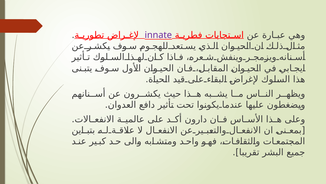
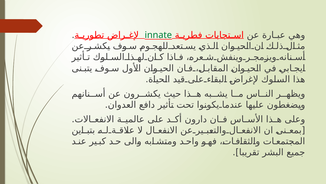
innate colour: purple -> green
